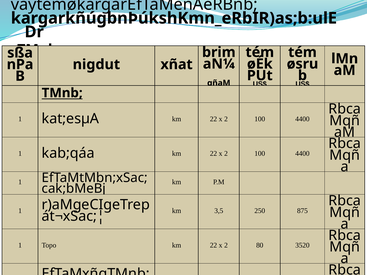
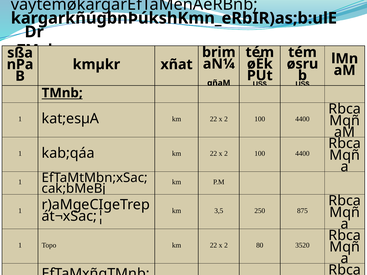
nigdut: nigdut -> kmµkr
